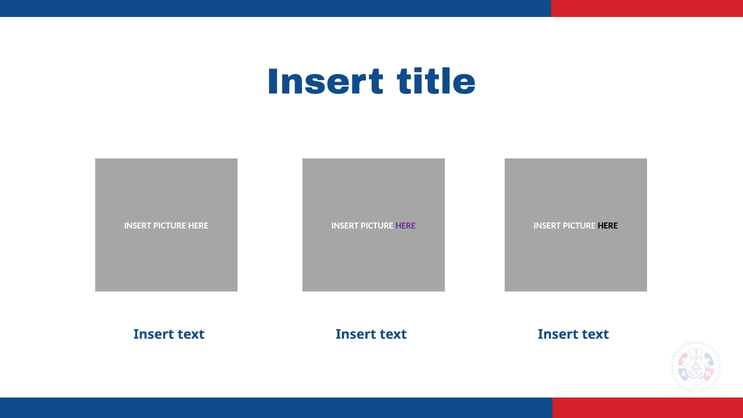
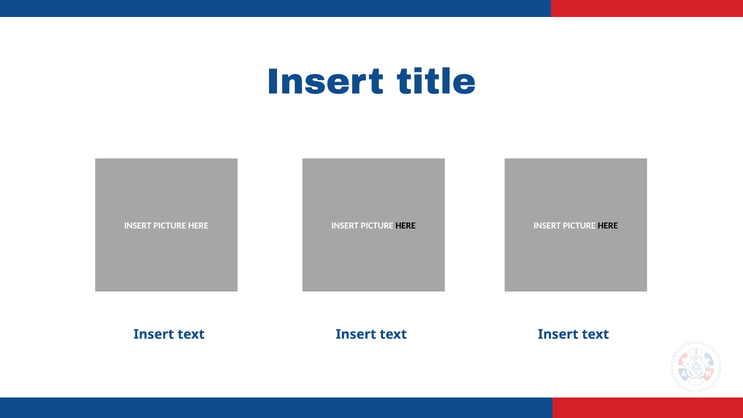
HERE at (406, 226) colour: purple -> black
